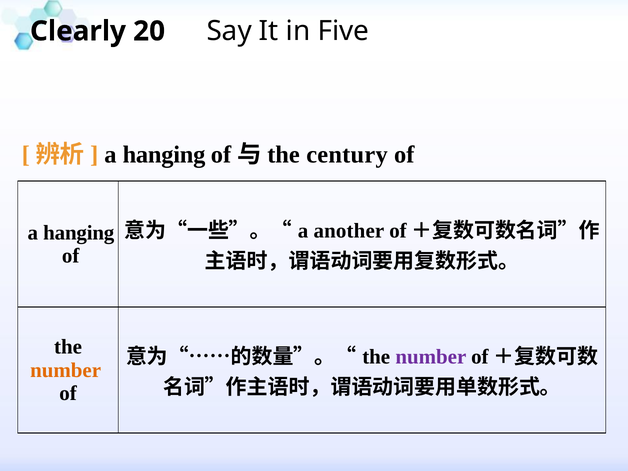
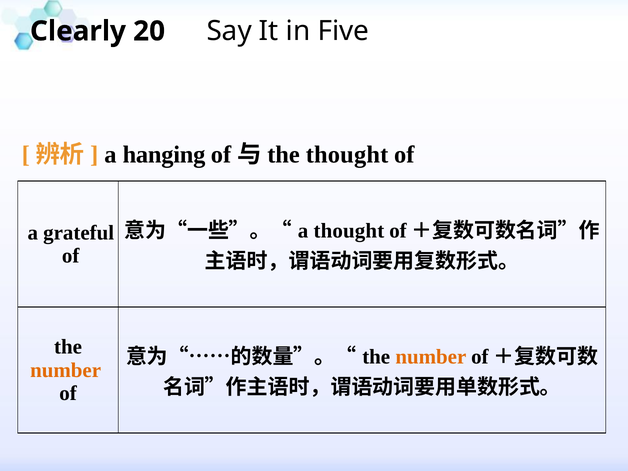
the century: century -> thought
a another: another -> thought
hanging at (79, 233): hanging -> grateful
number at (431, 357) colour: purple -> orange
